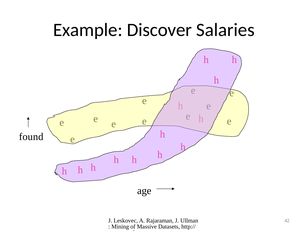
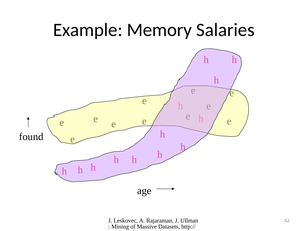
Discover: Discover -> Memory
